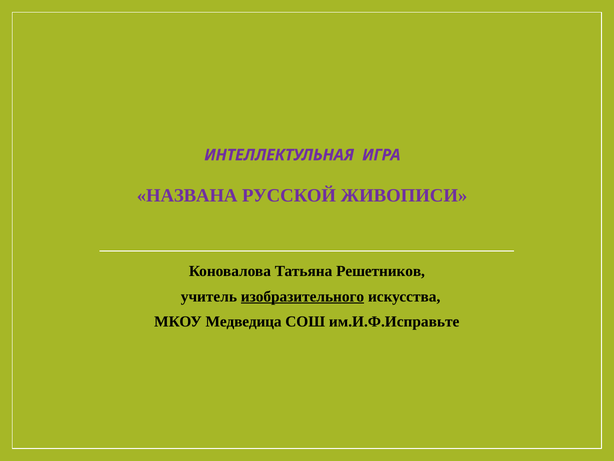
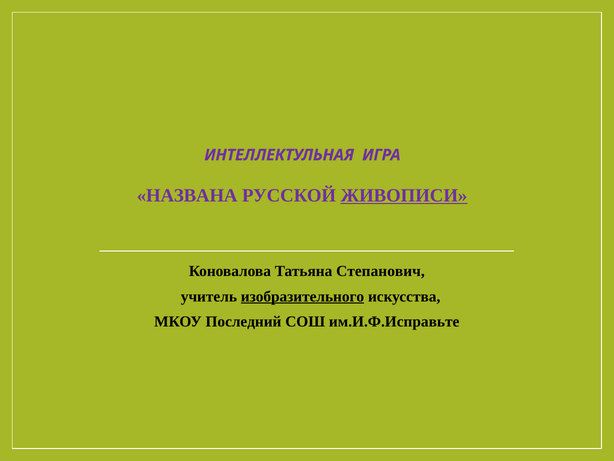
ЖИВОПИСИ underline: none -> present
Решетников: Решетников -> Степанович
Медведица: Медведица -> Последний
